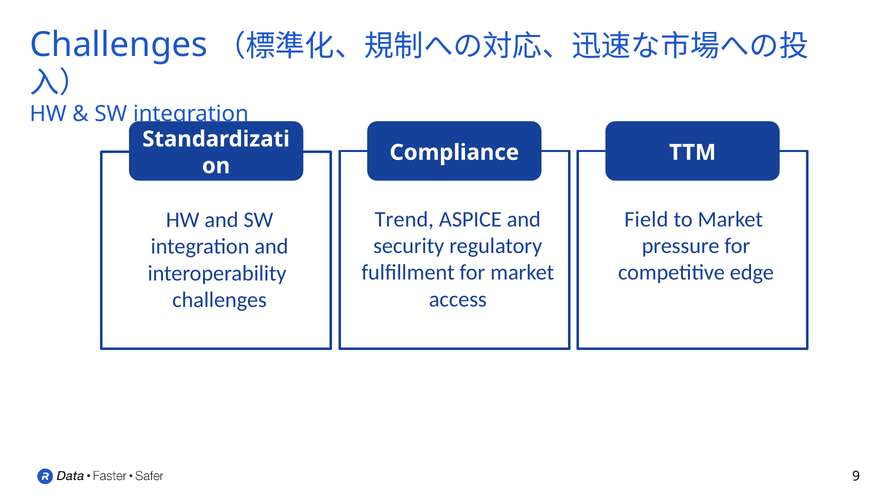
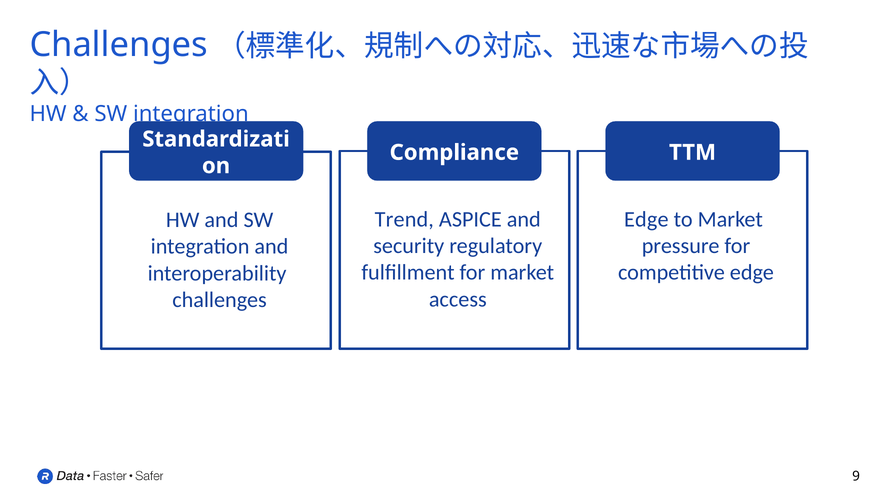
Field at (646, 219): Field -> Edge
